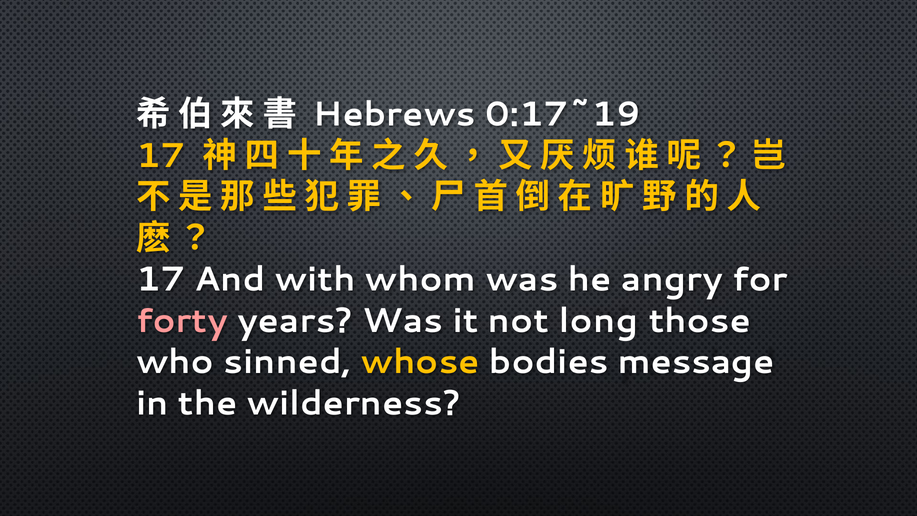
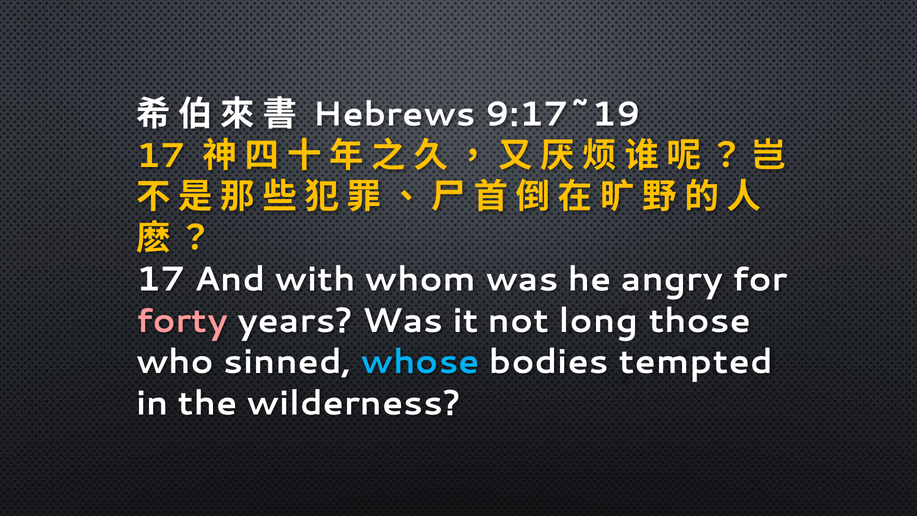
0:17~19: 0:17~19 -> 9:17~19
whose colour: yellow -> light blue
message: message -> tempted
